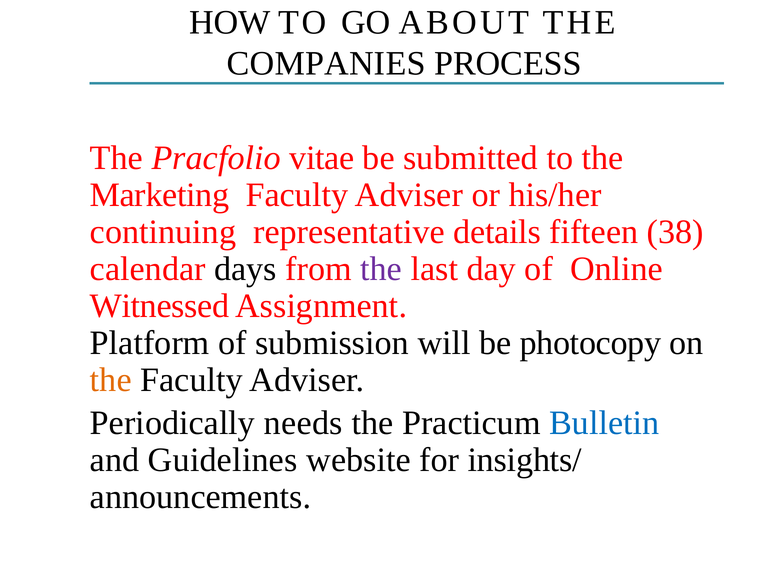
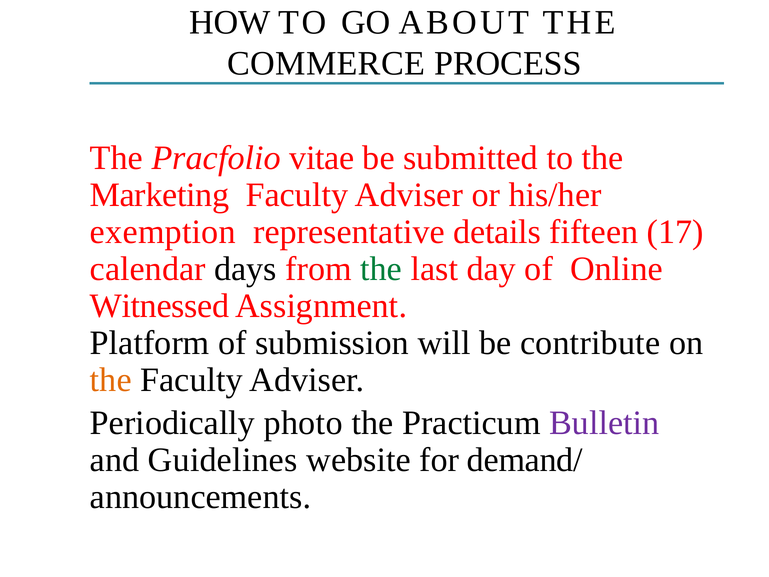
COMPANIES: COMPANIES -> COMMERCE
continuing: continuing -> exemption
38: 38 -> 17
the at (381, 269) colour: purple -> green
photocopy: photocopy -> contribute
needs: needs -> photo
Bulletin colour: blue -> purple
insights/: insights/ -> demand/
